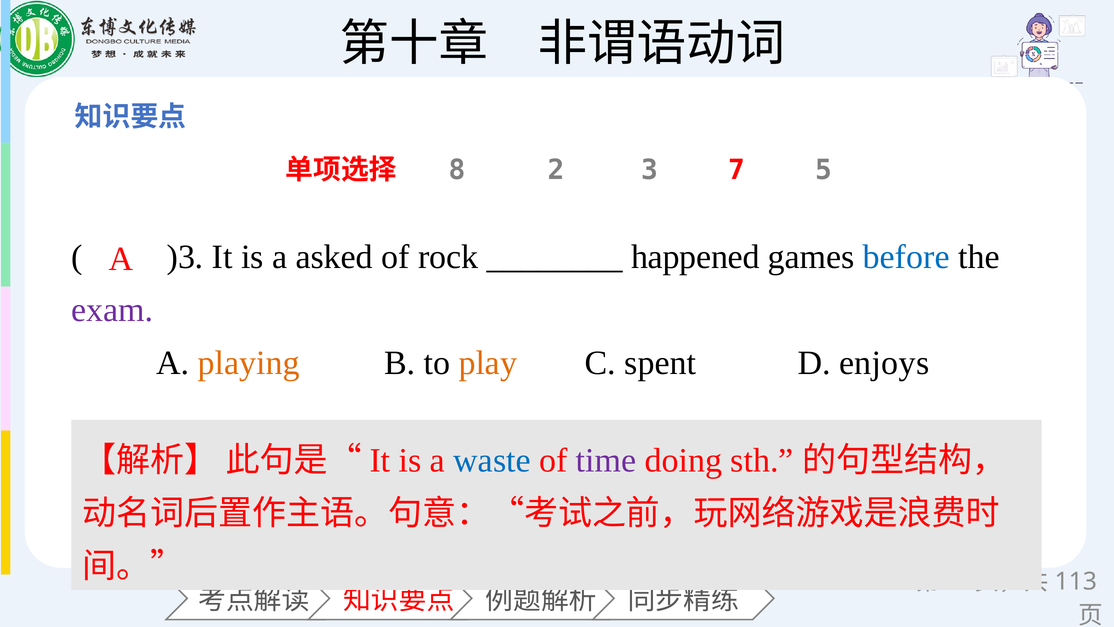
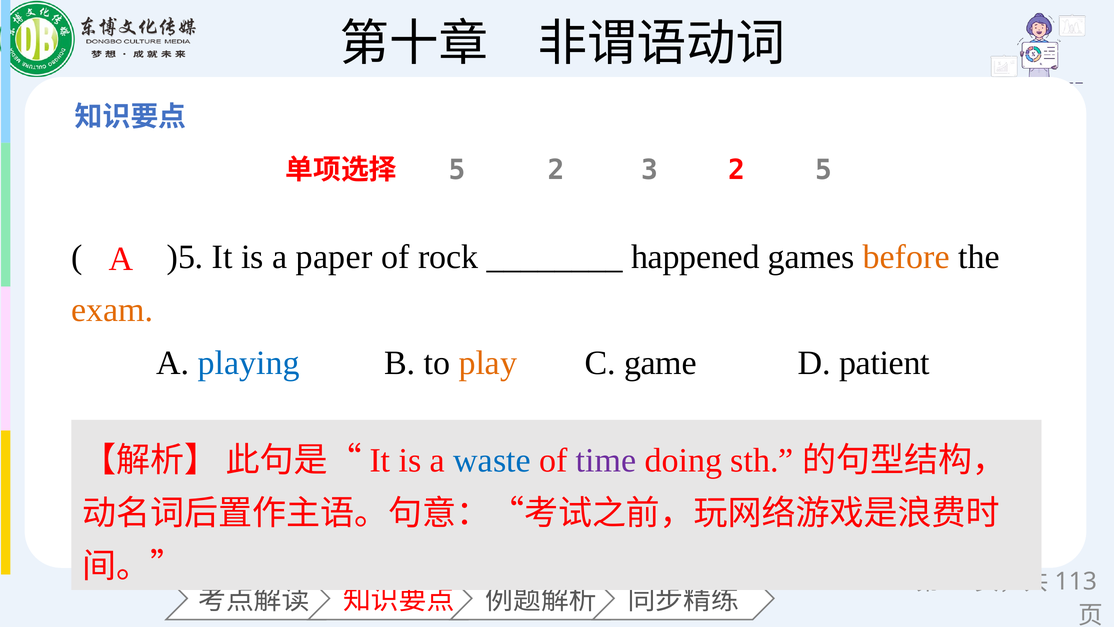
8 at (457, 170): 8 -> 5
3 7: 7 -> 2
)3: )3 -> )5
asked: asked -> paper
before colour: blue -> orange
exam colour: purple -> orange
playing colour: orange -> blue
spent: spent -> game
enjoys: enjoys -> patient
